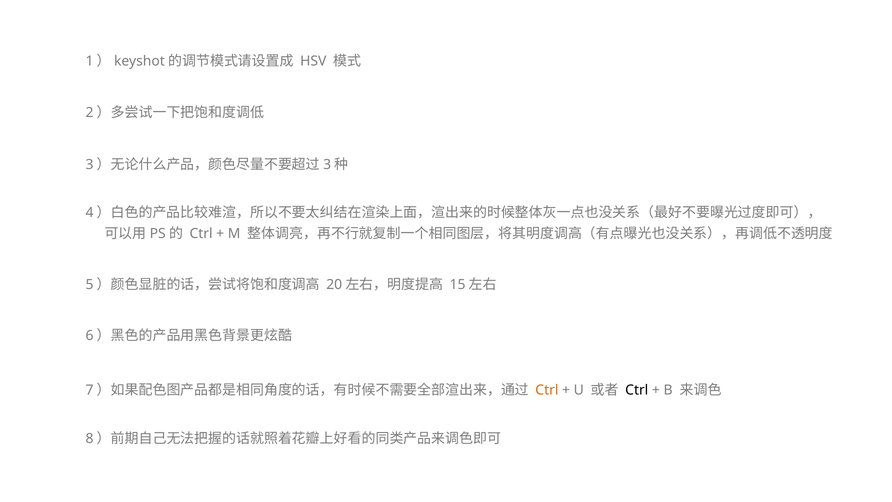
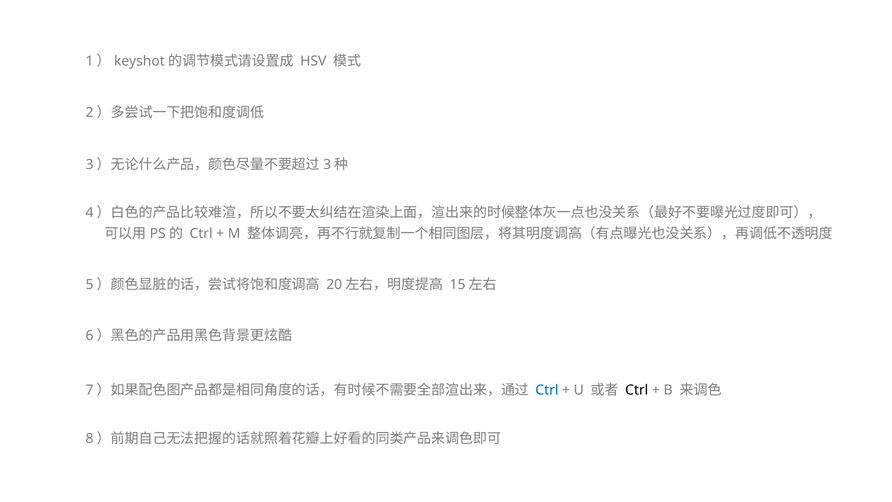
Ctrl at (547, 390) colour: orange -> blue
